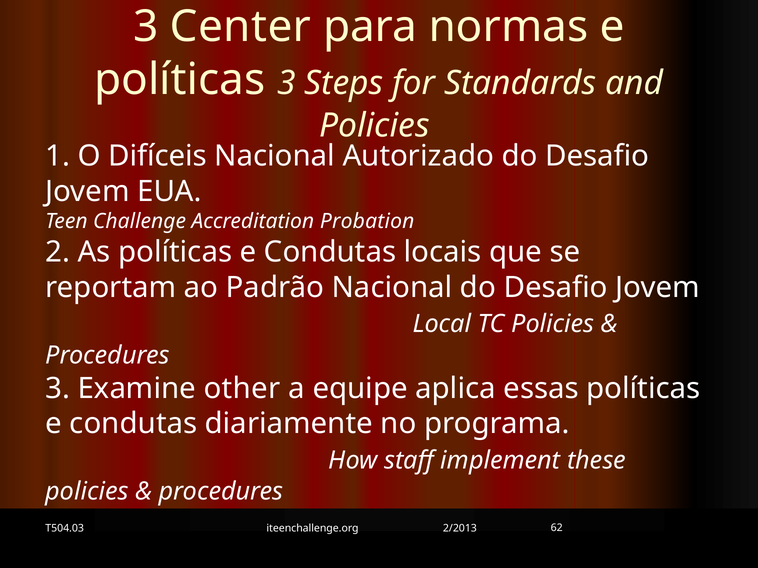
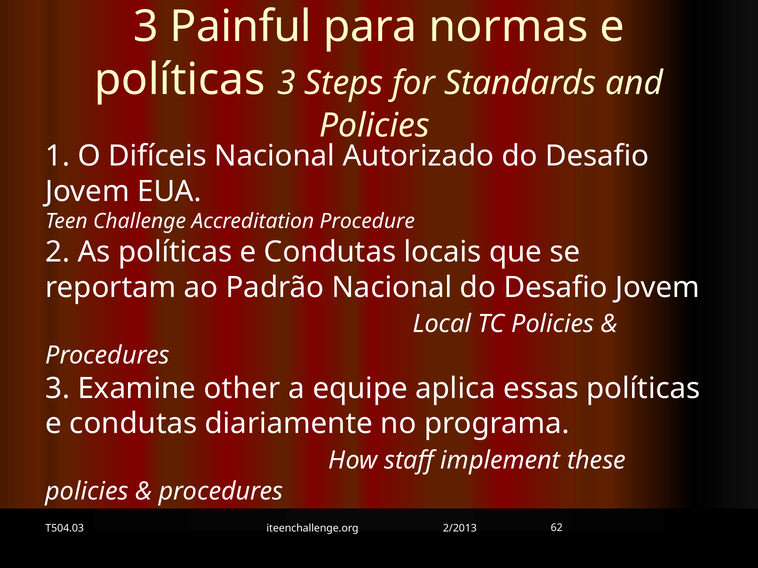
Center: Center -> Painful
Probation: Probation -> Procedure
